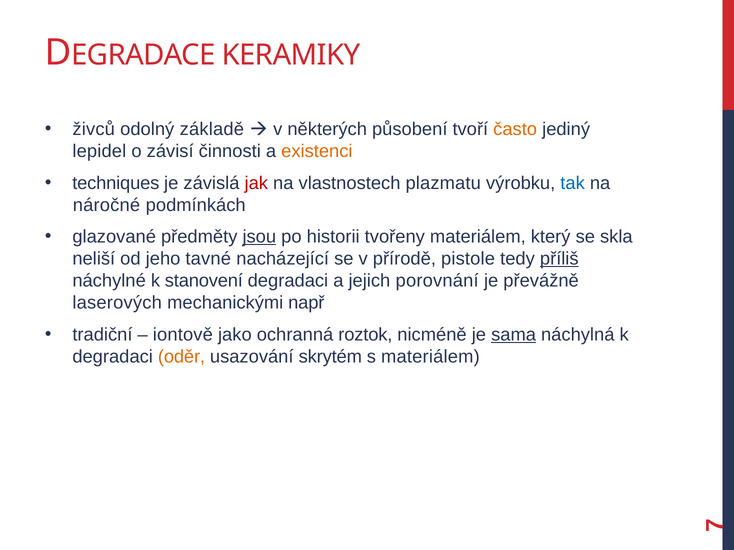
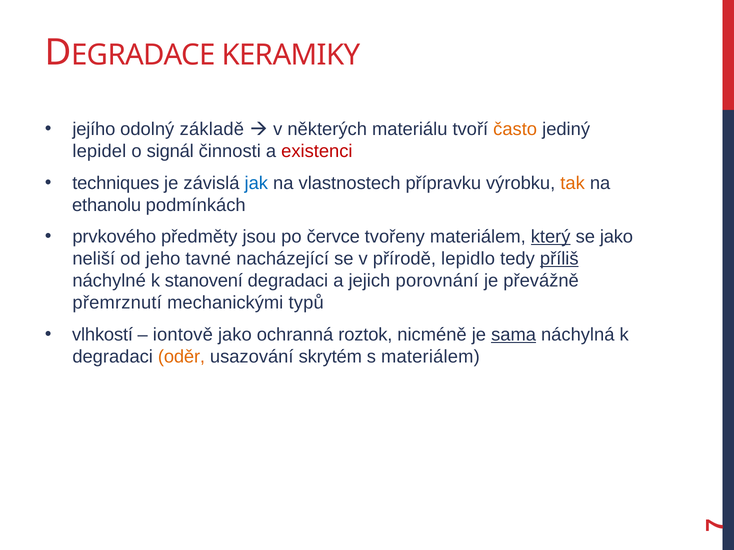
živců: živců -> jejího
působení: působení -> materiálu
závisí: závisí -> signál
existenci colour: orange -> red
jak colour: red -> blue
plazmatu: plazmatu -> přípravku
tak colour: blue -> orange
náročné: náročné -> ethanolu
glazované: glazované -> prvkového
jsou underline: present -> none
historii: historii -> červce
který underline: none -> present
se skla: skla -> jako
pistole: pistole -> lepidlo
laserových: laserových -> přemrznutí
např: např -> typů
tradiční: tradiční -> vlhkostí
